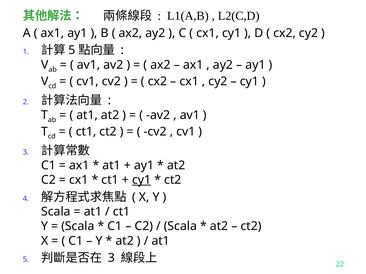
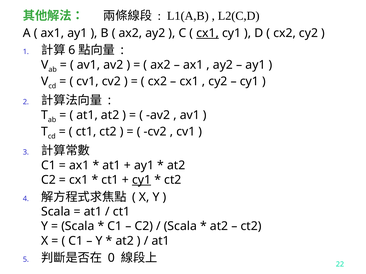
cx1 at (208, 33) underline: none -> present
5 at (72, 50): 5 -> 6
3 at (111, 258): 3 -> 0
